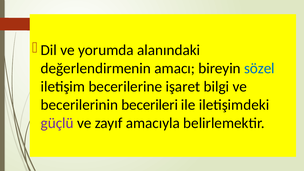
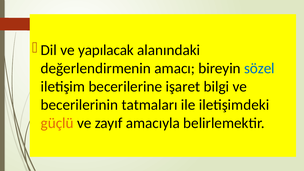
yorumda: yorumda -> yapılacak
becerileri: becerileri -> tatmaları
güçlü colour: purple -> orange
